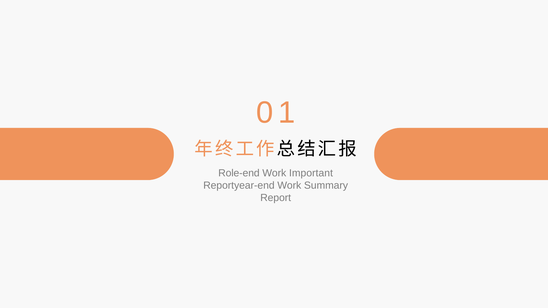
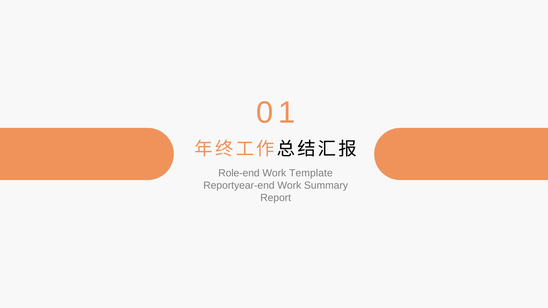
Important: Important -> Template
